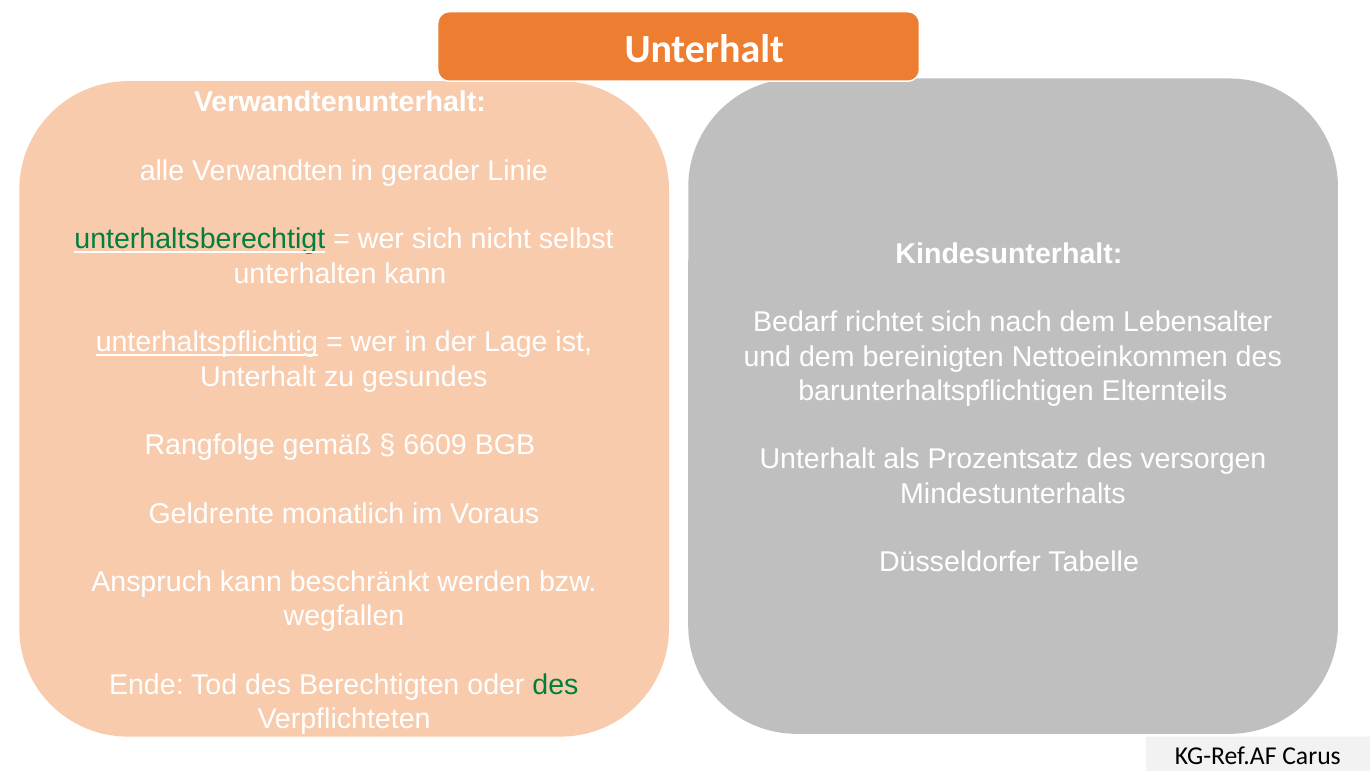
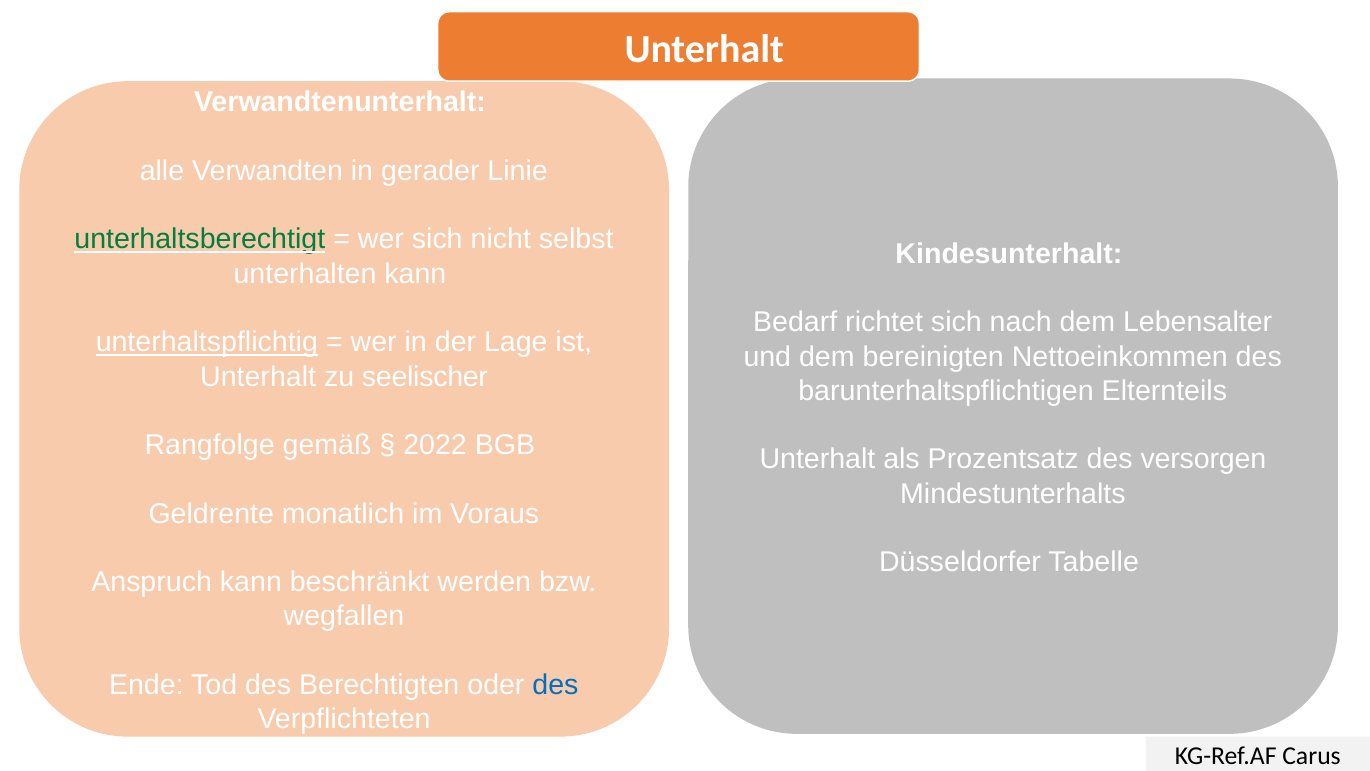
gesundes: gesundes -> seelischer
6609: 6609 -> 2022
des at (555, 685) colour: green -> blue
